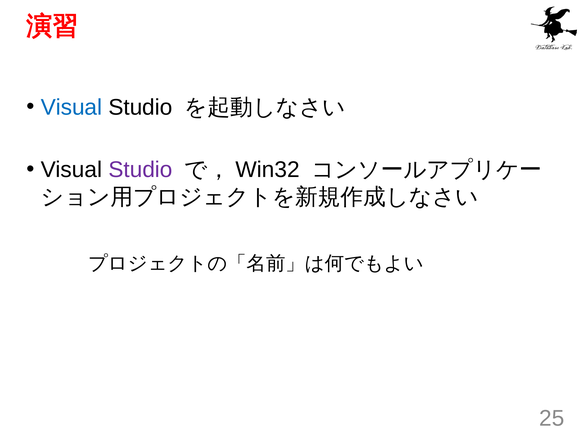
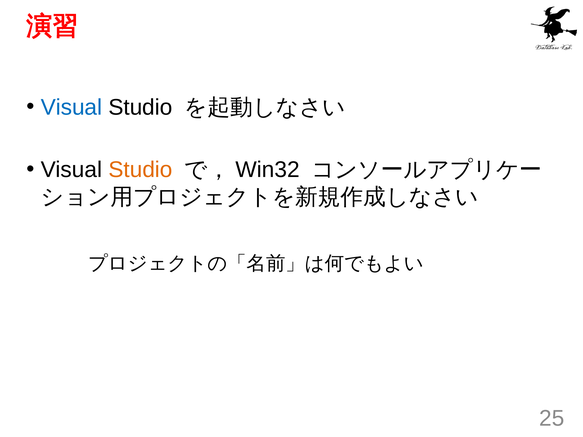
Studio at (140, 170) colour: purple -> orange
